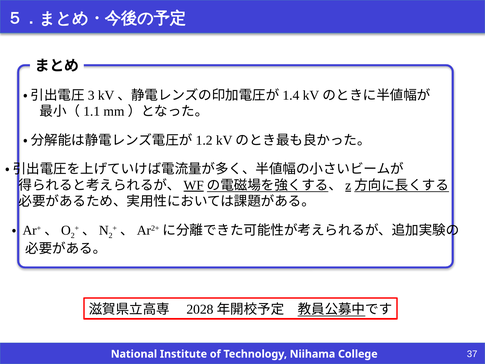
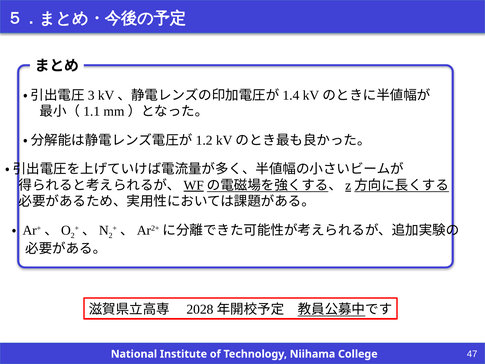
37: 37 -> 47
